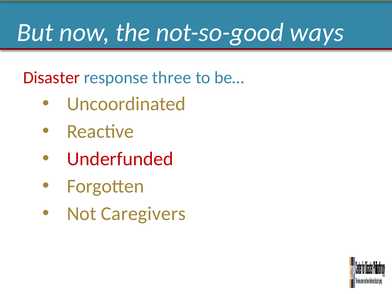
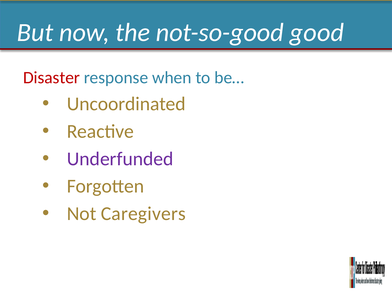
ways: ways -> good
three: three -> when
Underfunded colour: red -> purple
